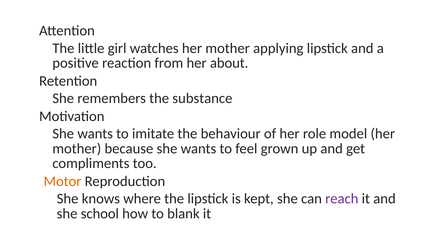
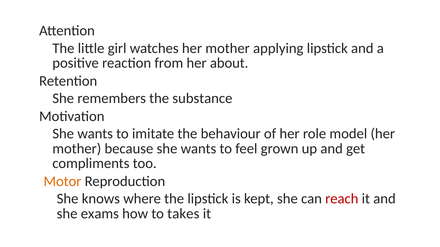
reach colour: purple -> red
school: school -> exams
blank: blank -> takes
